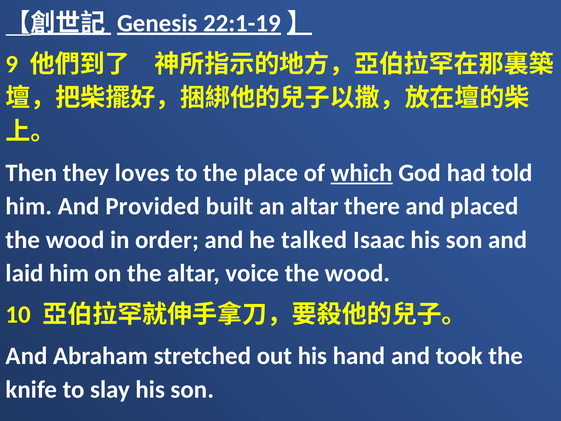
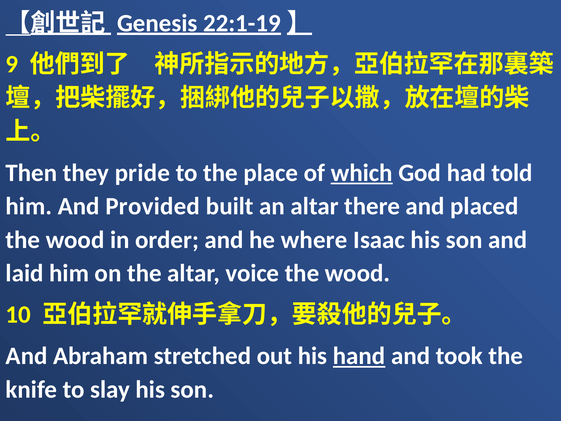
loves: loves -> pride
talked: talked -> where
hand underline: none -> present
